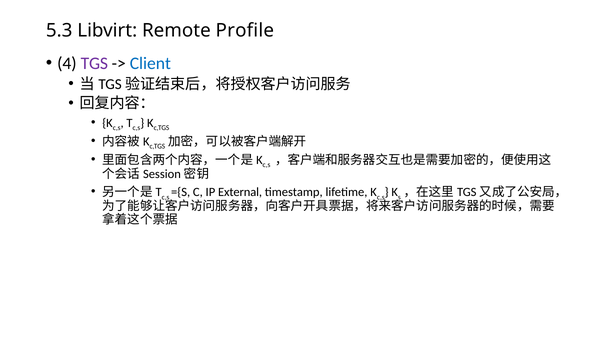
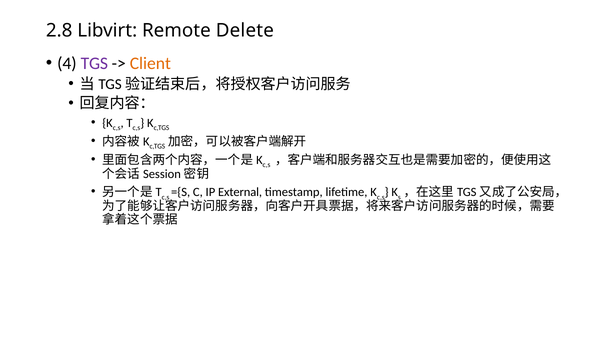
5.3: 5.3 -> 2.8
Profile: Profile -> Delete
Client colour: blue -> orange
